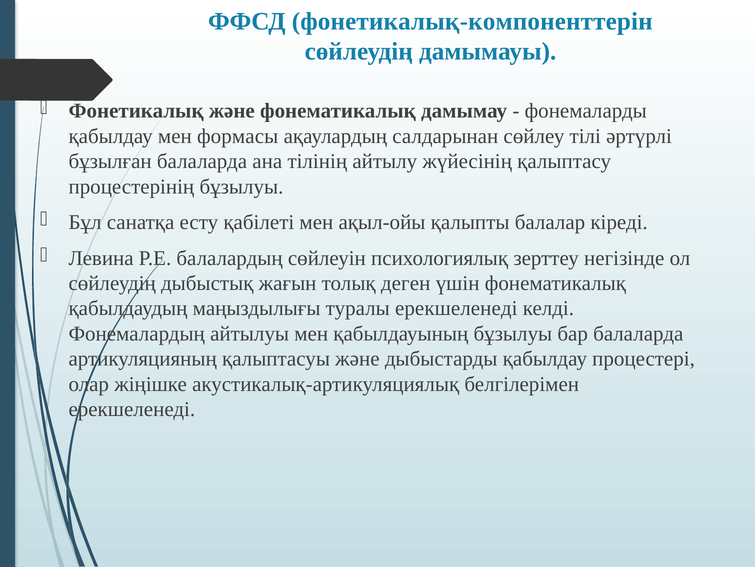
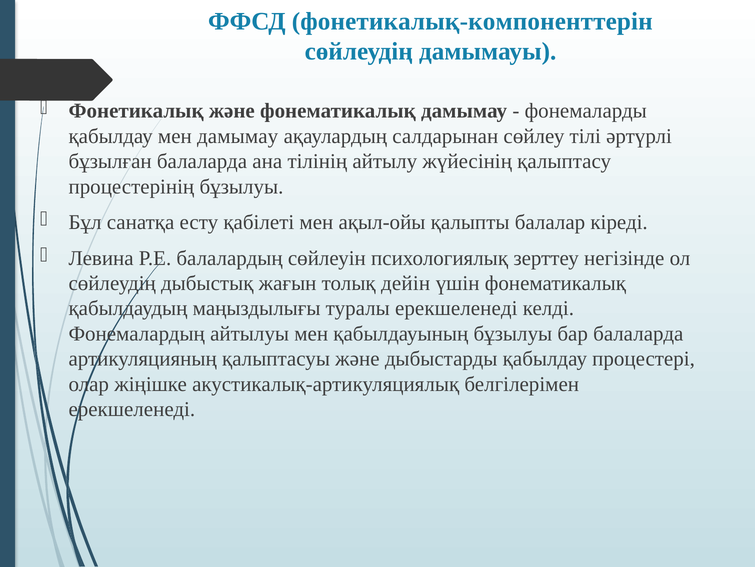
мен формасы: формасы -> дамымау
деген: деген -> дейін
